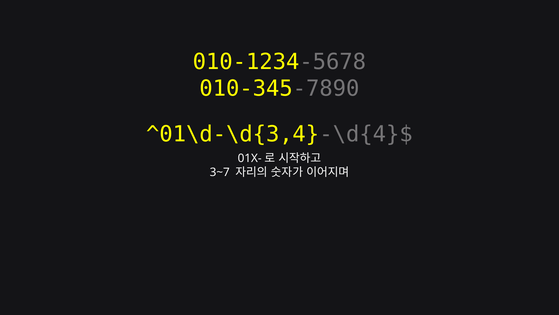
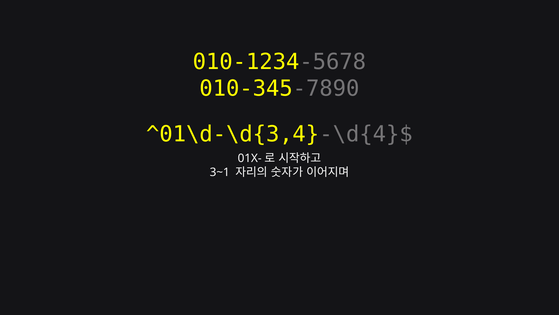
3~7: 3~7 -> 3~1
